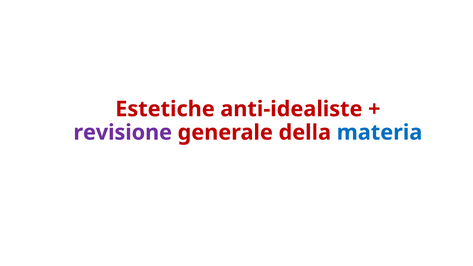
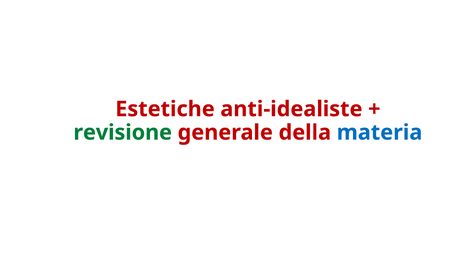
revisione colour: purple -> green
